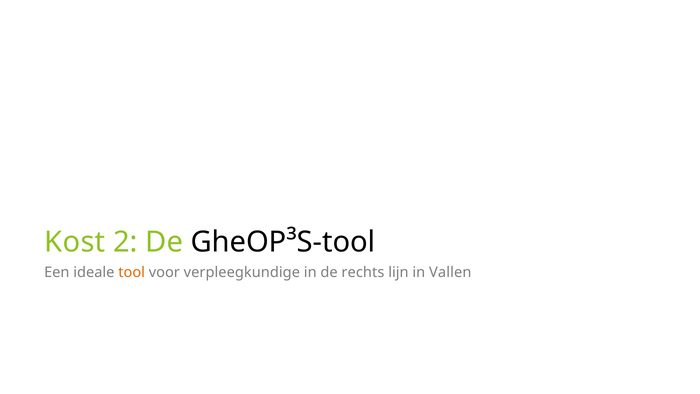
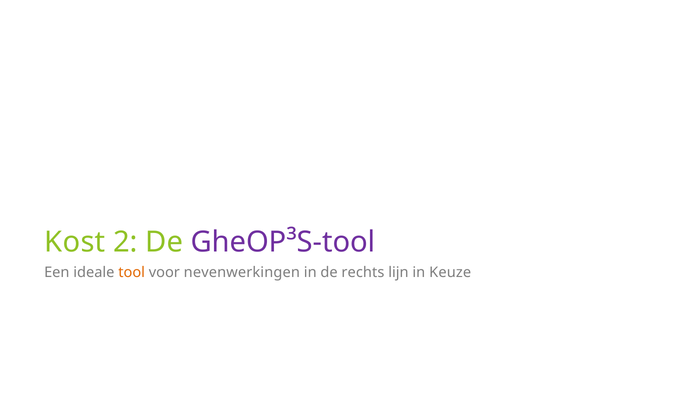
GheOP³S-tool colour: black -> purple
verpleegkundige: verpleegkundige -> nevenwerkingen
Vallen: Vallen -> Keuze
